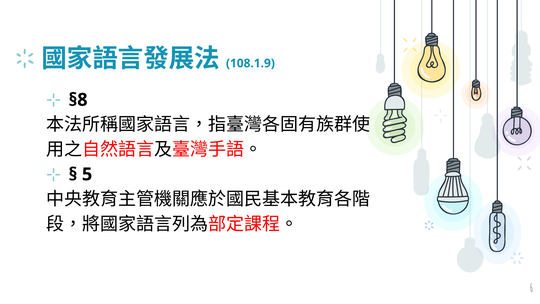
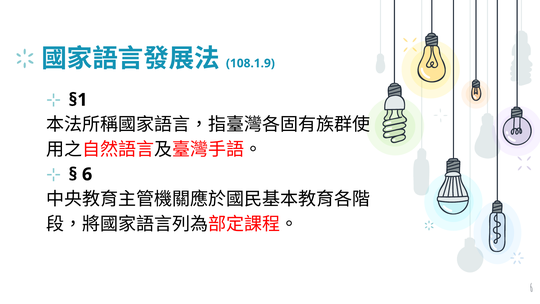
§8: §8 -> §1
5 at (87, 174): 5 -> 6
